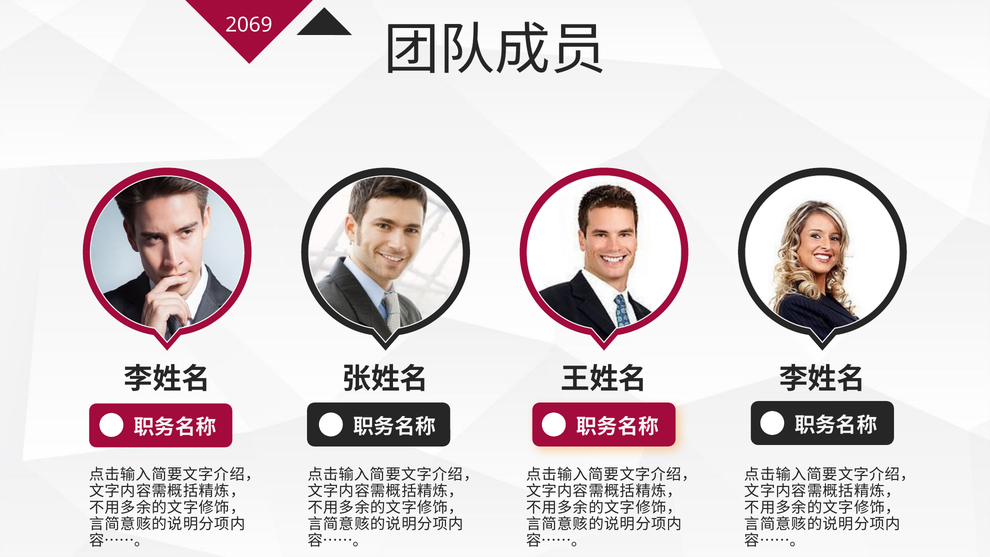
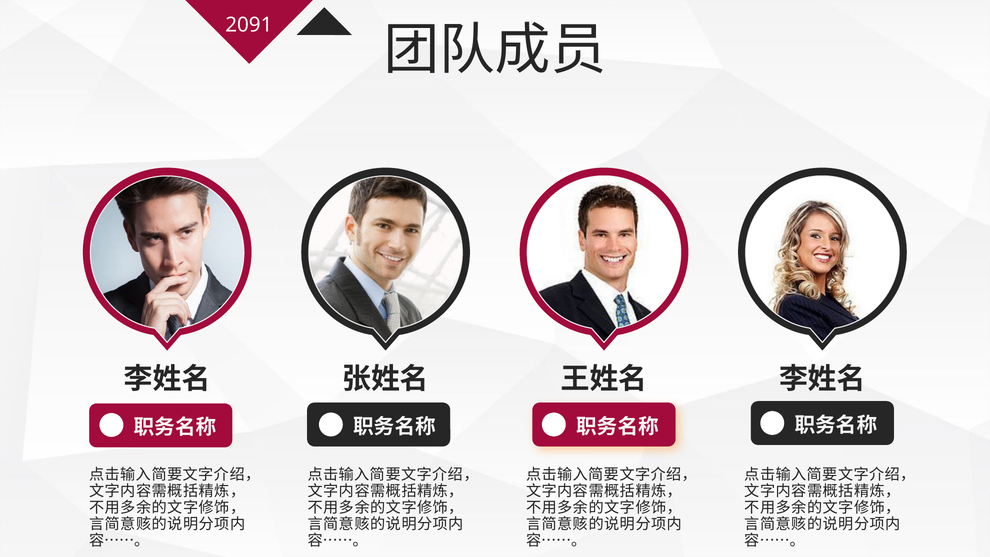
2069: 2069 -> 2091
